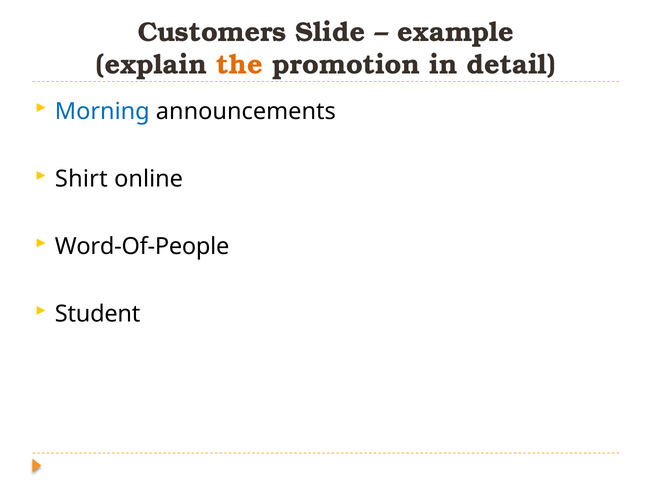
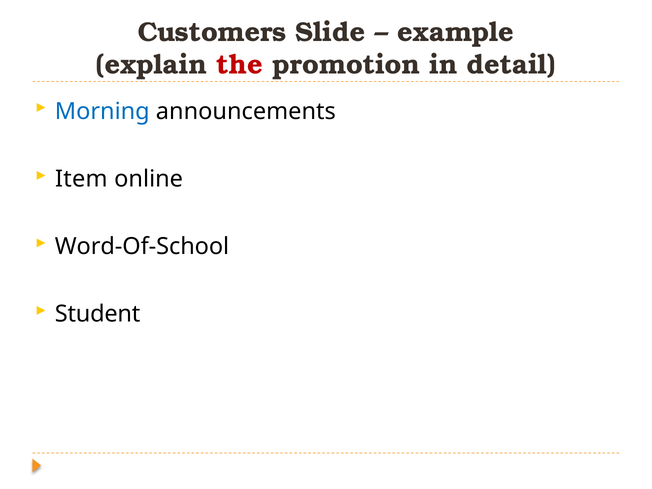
the colour: orange -> red
Shirt: Shirt -> Item
Word-Of-People: Word-Of-People -> Word-Of-School
